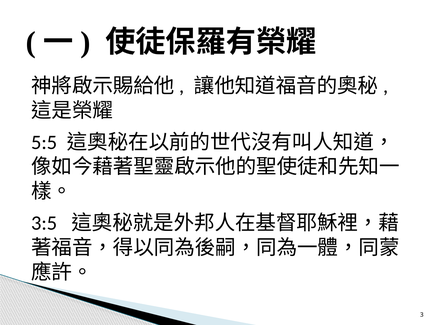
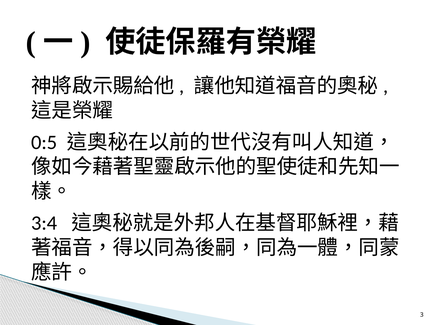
5:5: 5:5 -> 0:5
3:5: 3:5 -> 3:4
